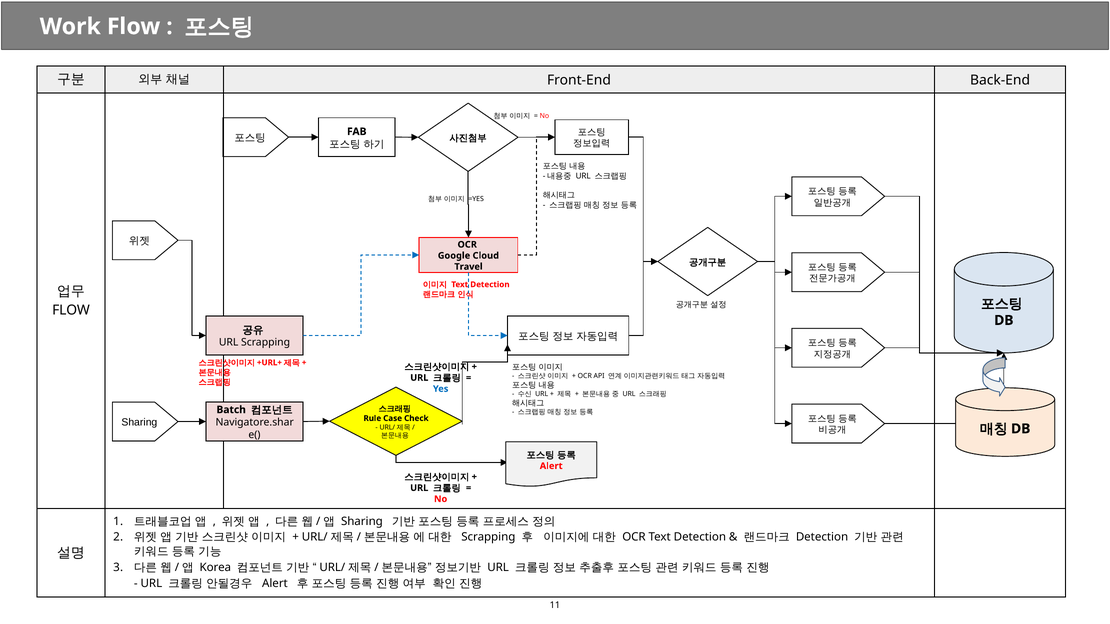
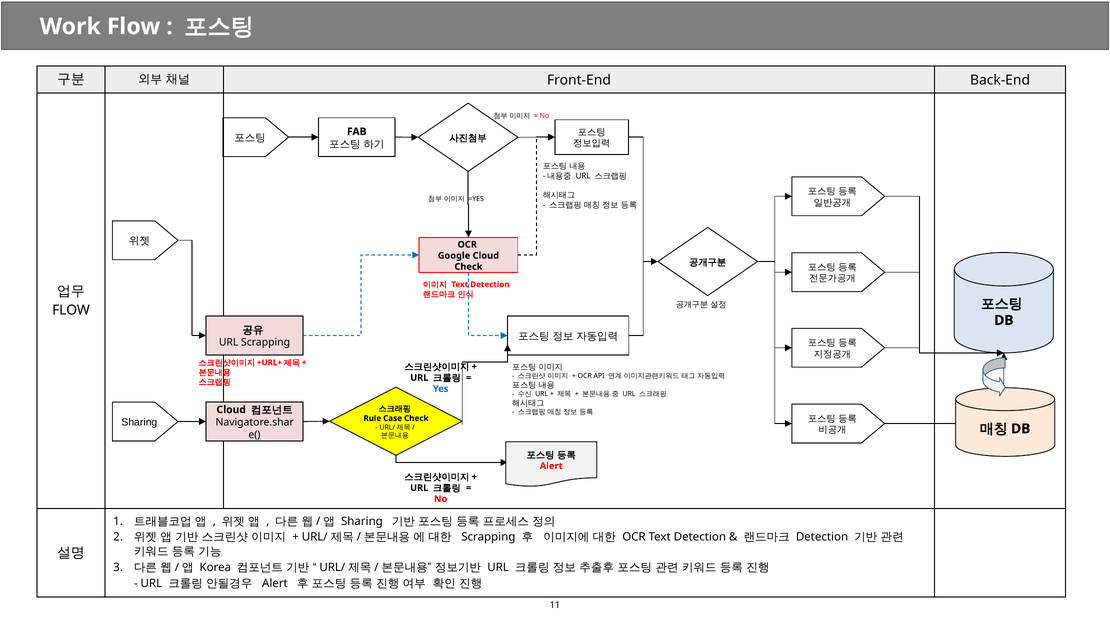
Travel at (468, 267): Travel -> Check
Batch at (231, 410): Batch -> Cloud
